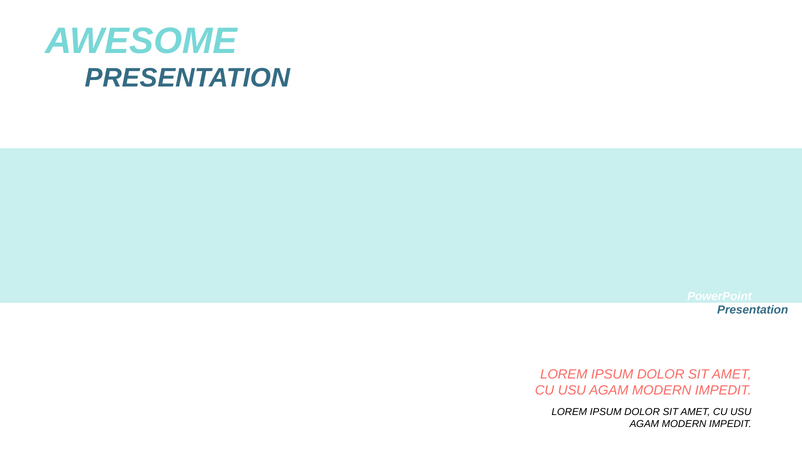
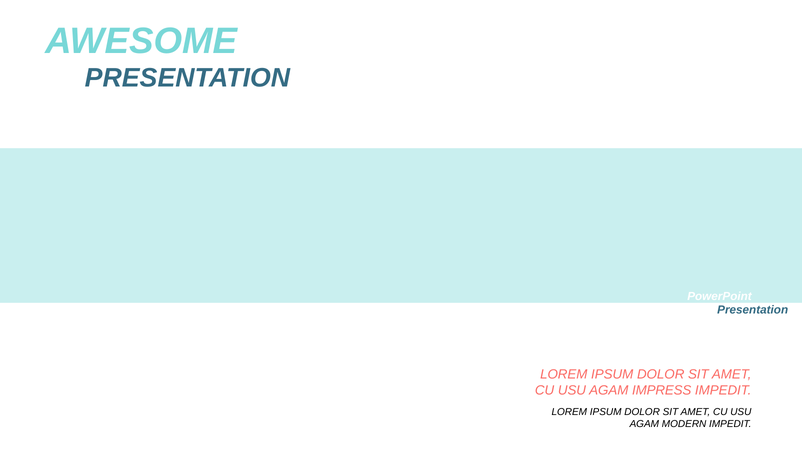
MODERN at (662, 391): MODERN -> IMPRESS
